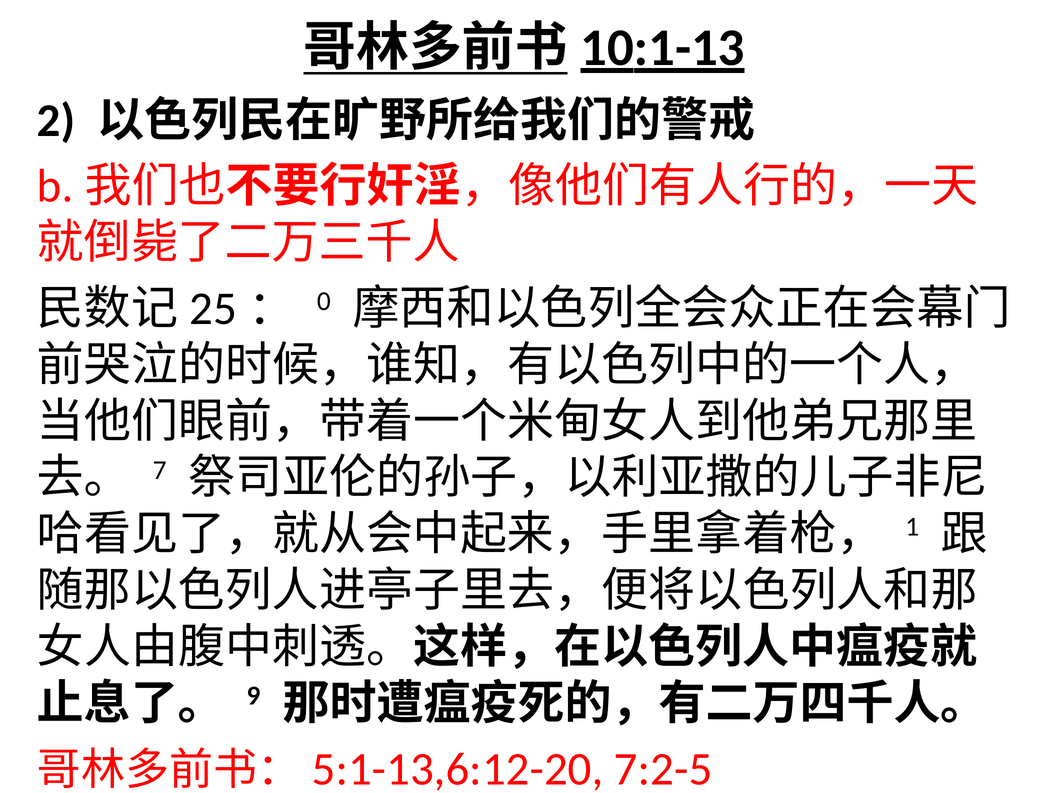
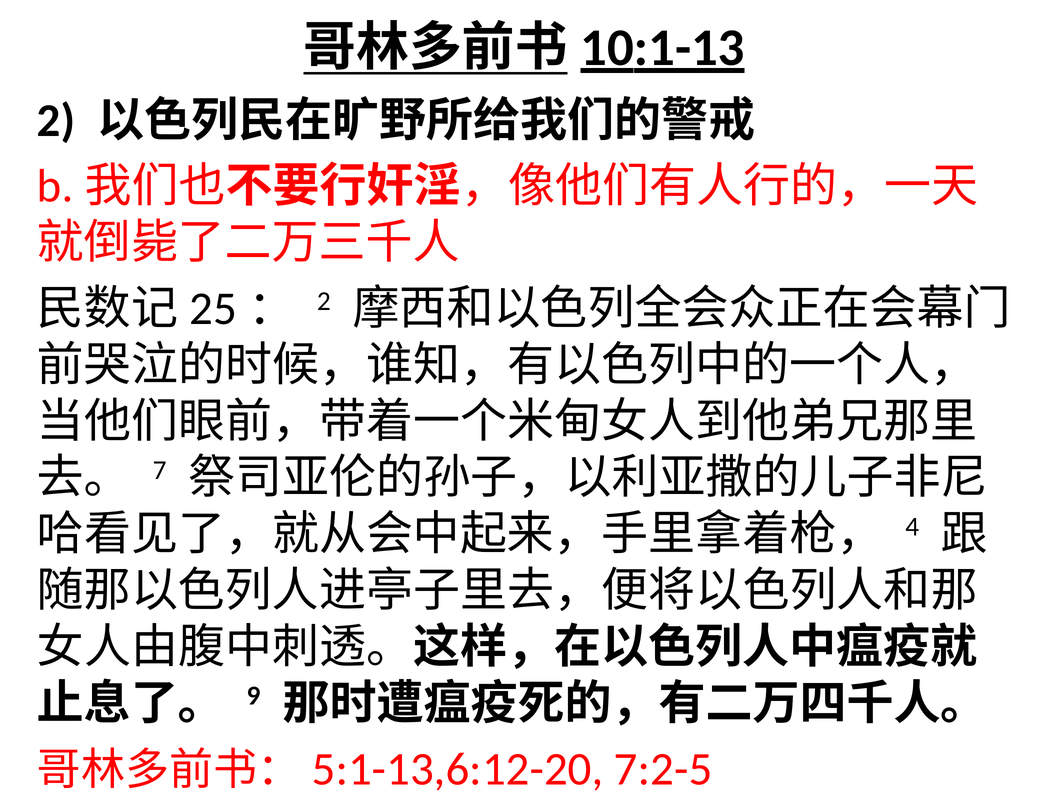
0 at (324, 301): 0 -> 2
1: 1 -> 4
